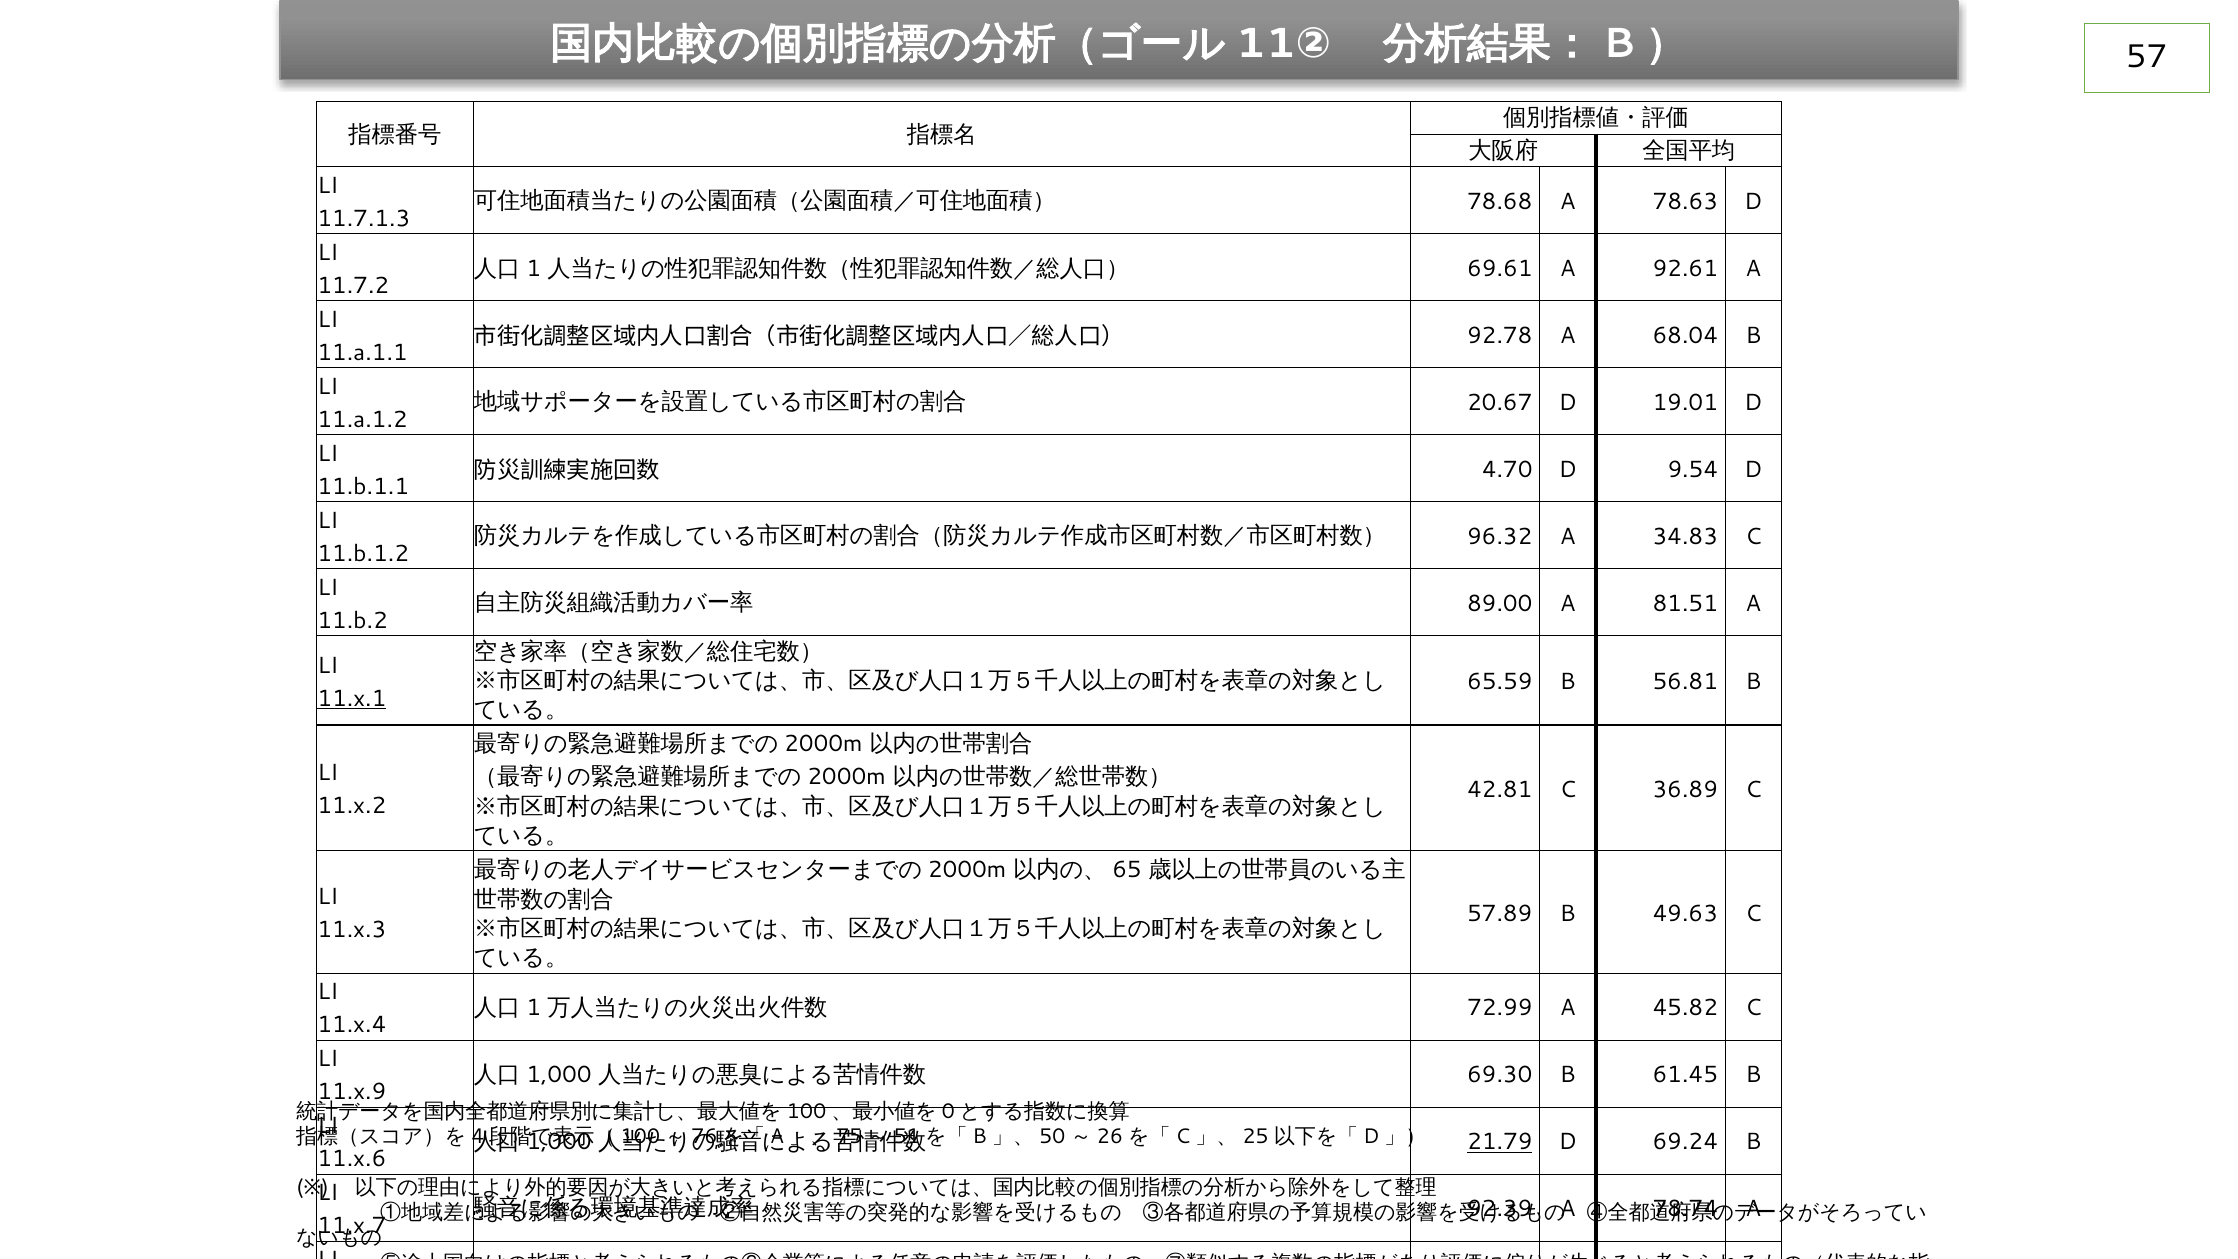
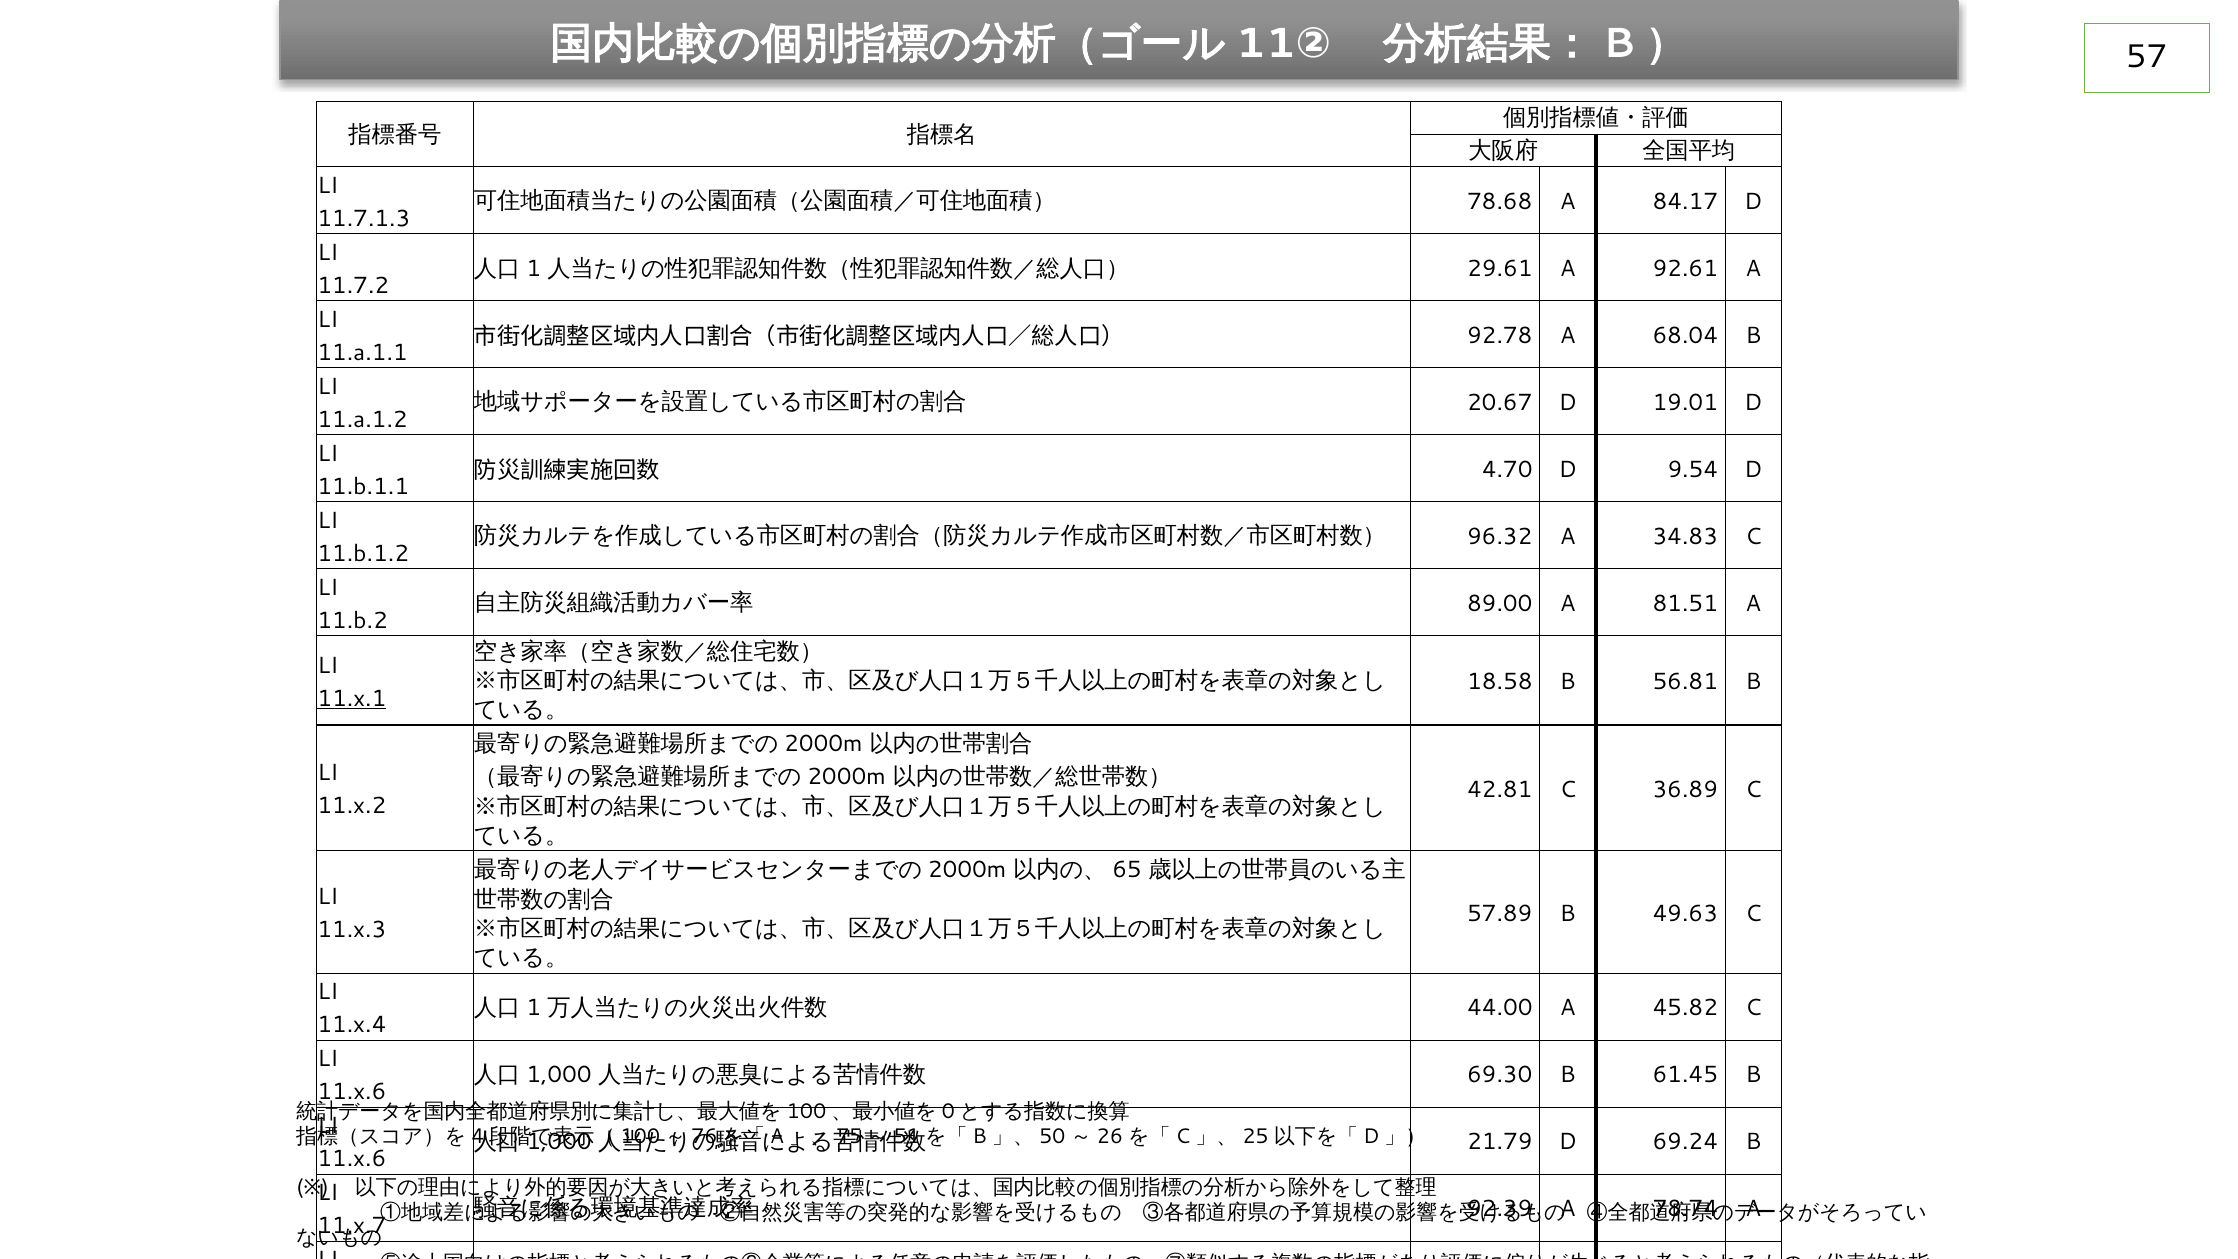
78.63: 78.63 -> 84.17
69.61: 69.61 -> 29.61
65.59: 65.59 -> 18.58
72.99: 72.99 -> 44.00
11.x.9 at (352, 1092): 11.x.9 -> 11.x.6
21.79 underline: present -> none
